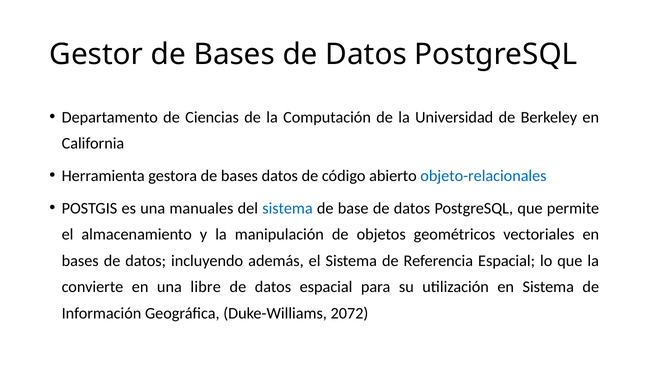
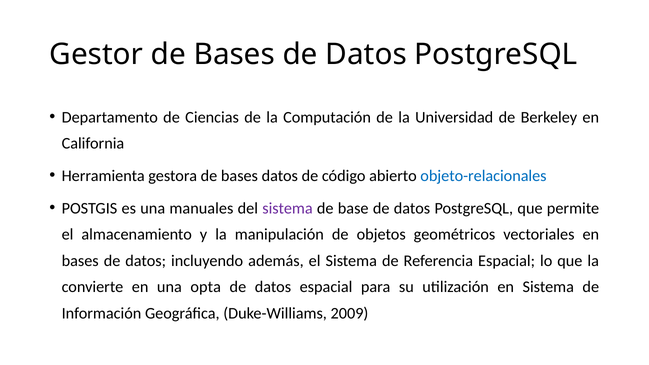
sistema at (288, 208) colour: blue -> purple
libre: libre -> opta
2072: 2072 -> 2009
